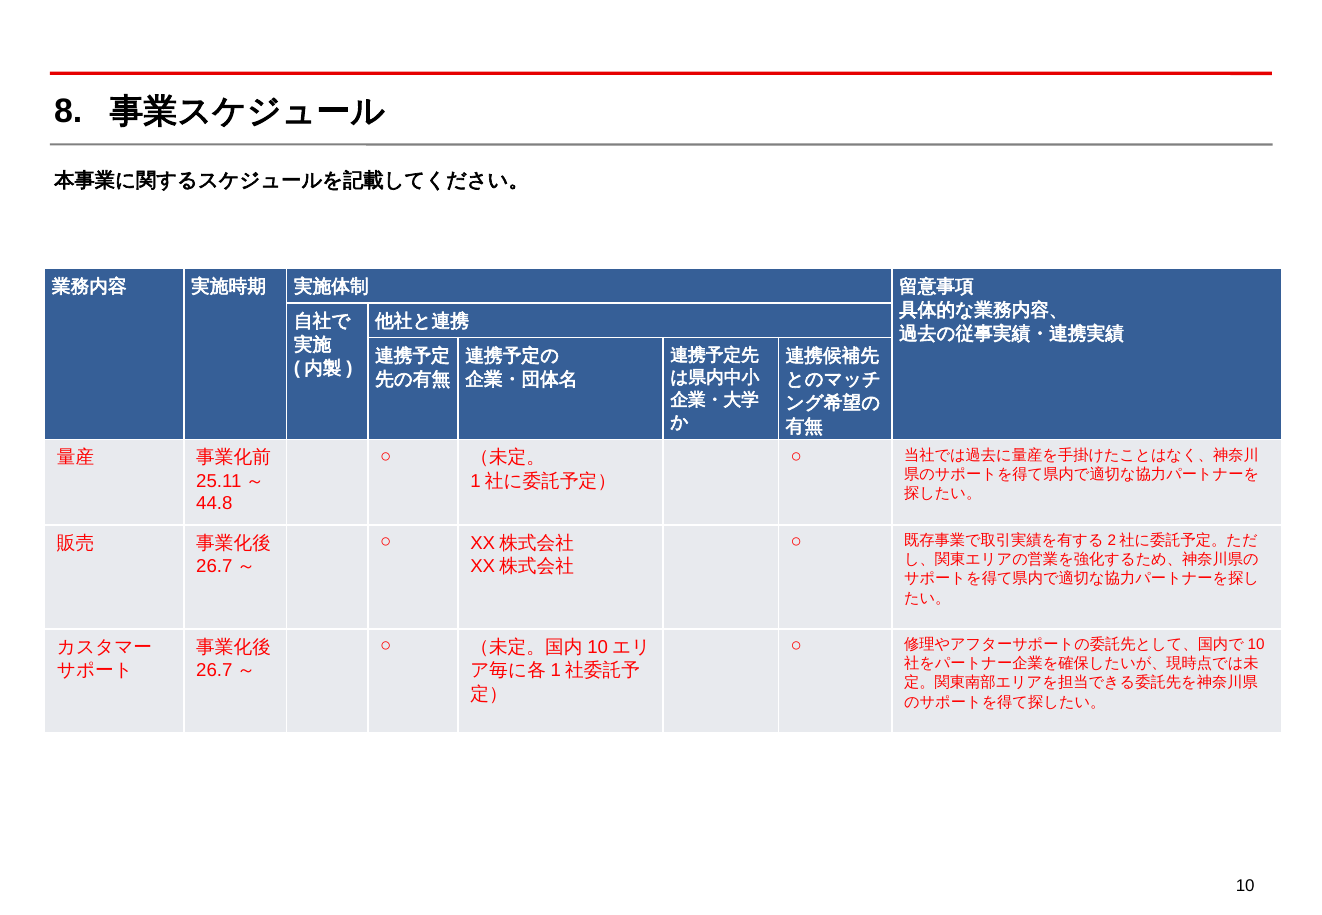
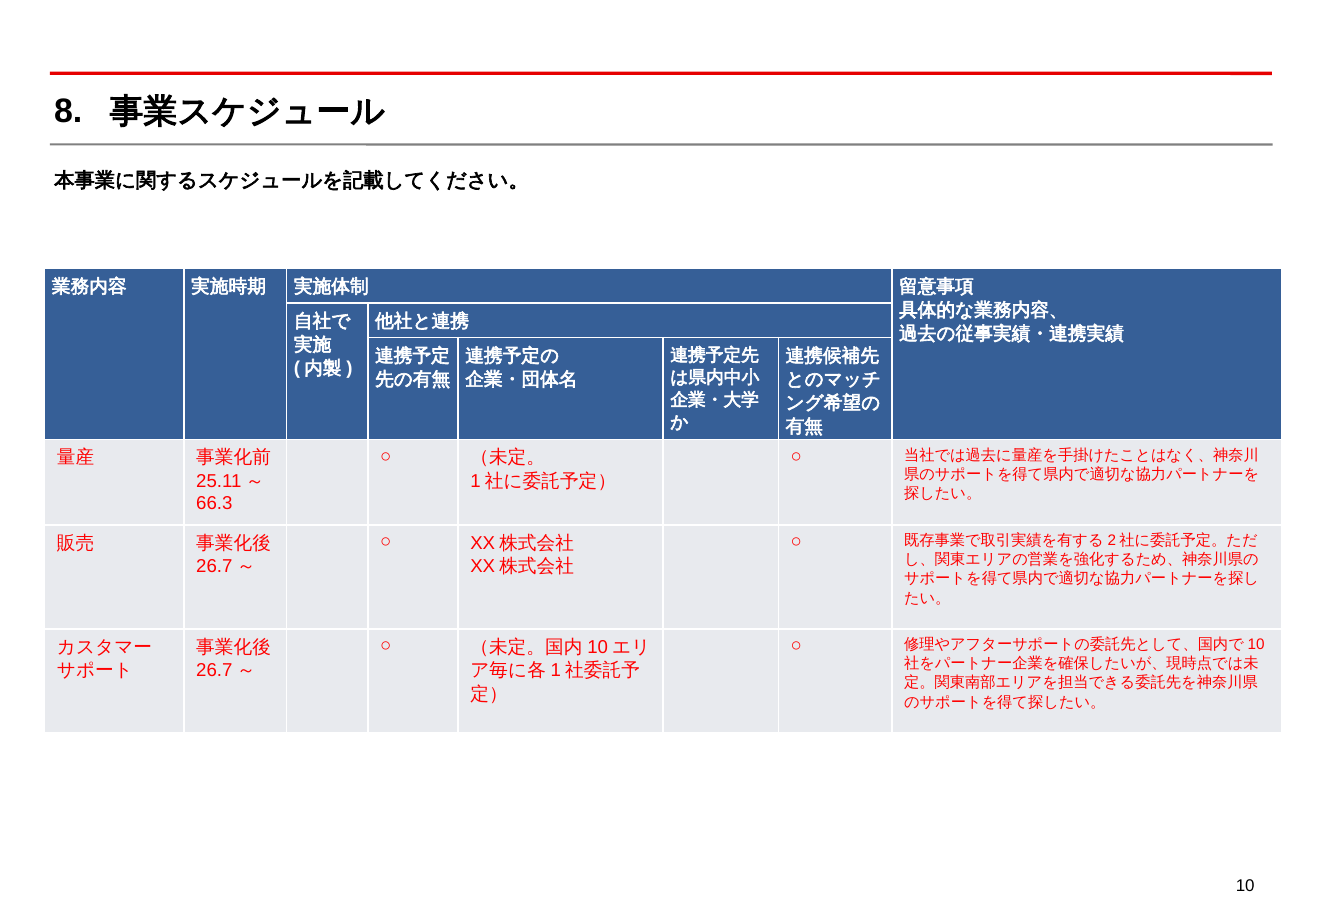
44.8: 44.8 -> 66.3
